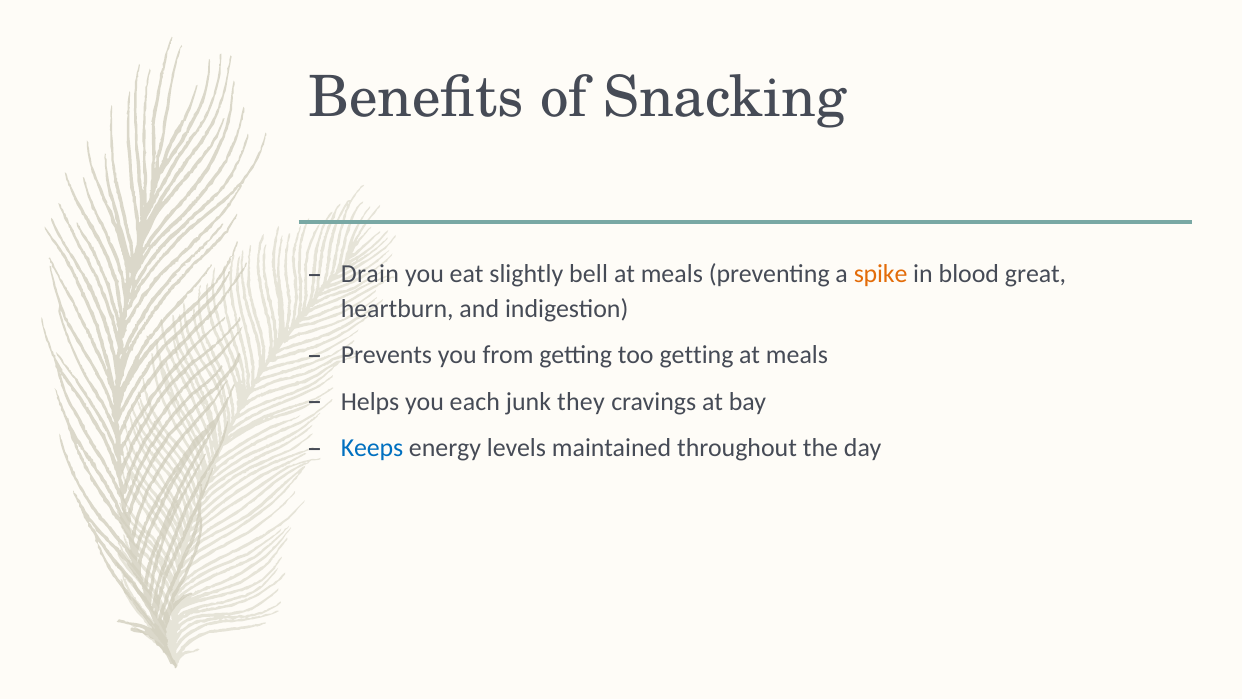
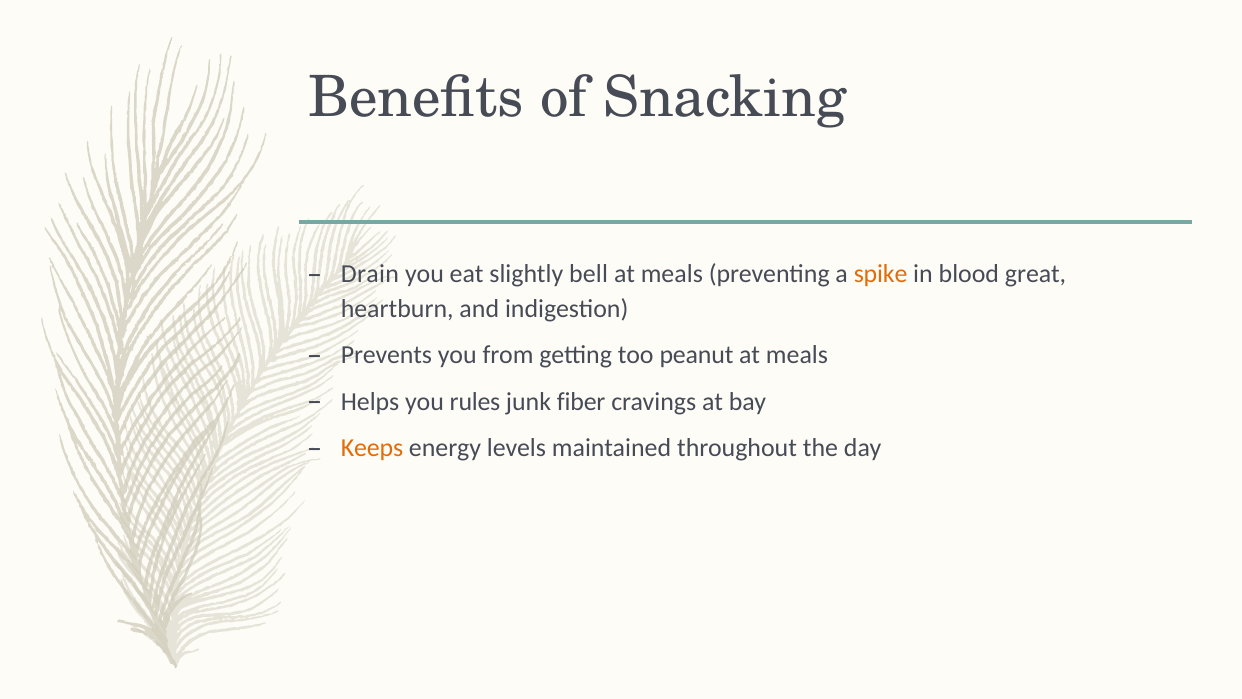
too getting: getting -> peanut
each: each -> rules
they: they -> fiber
Keeps colour: blue -> orange
